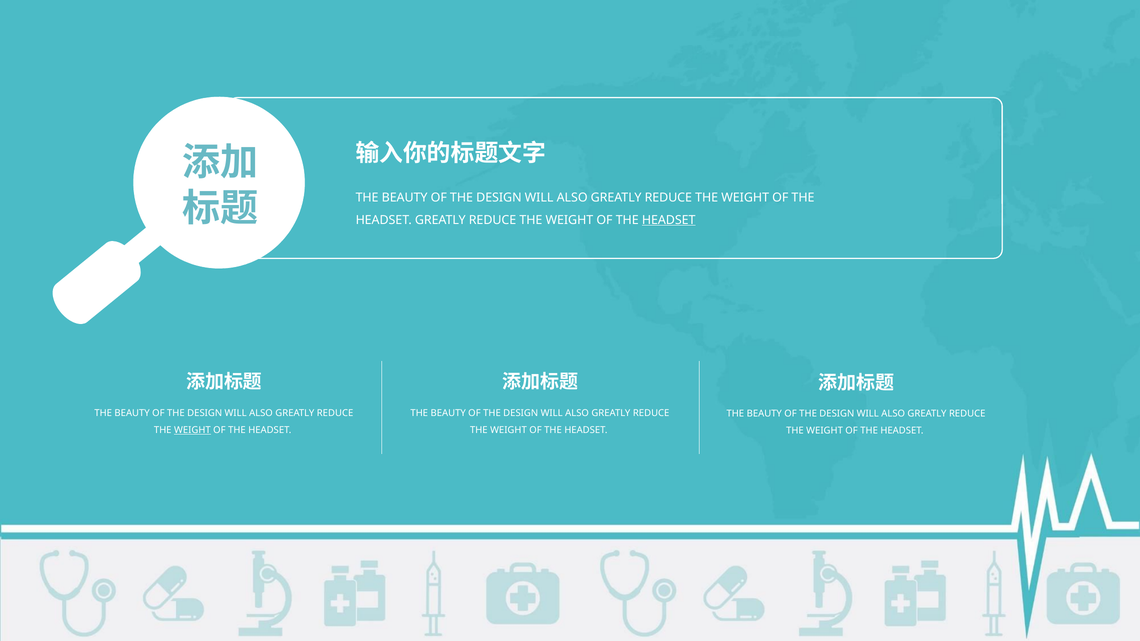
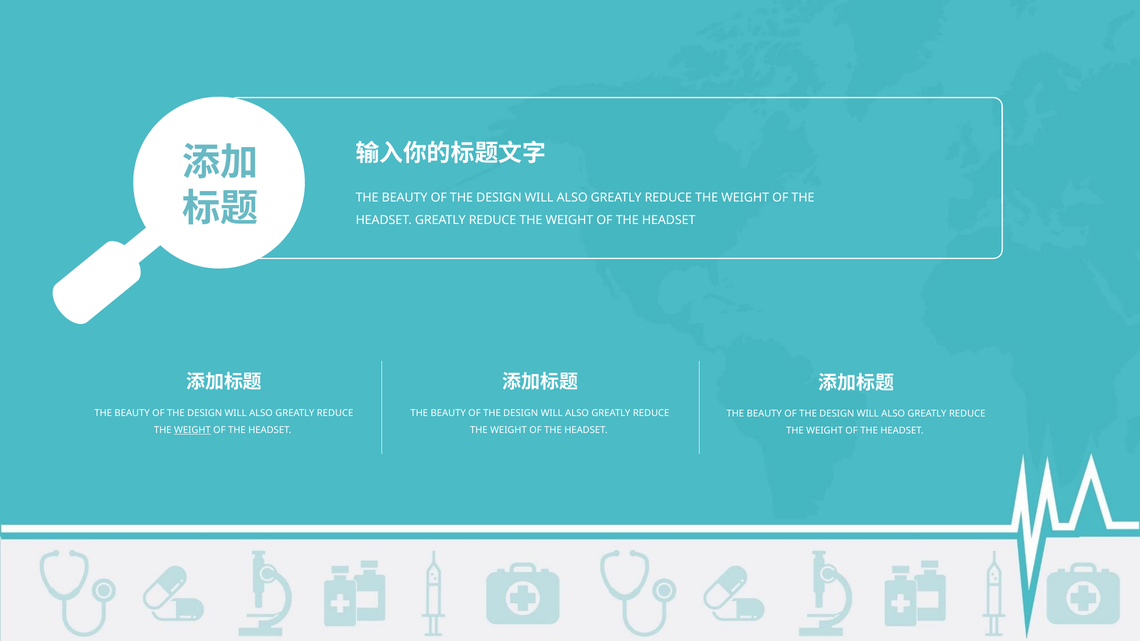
HEADSET at (669, 220) underline: present -> none
